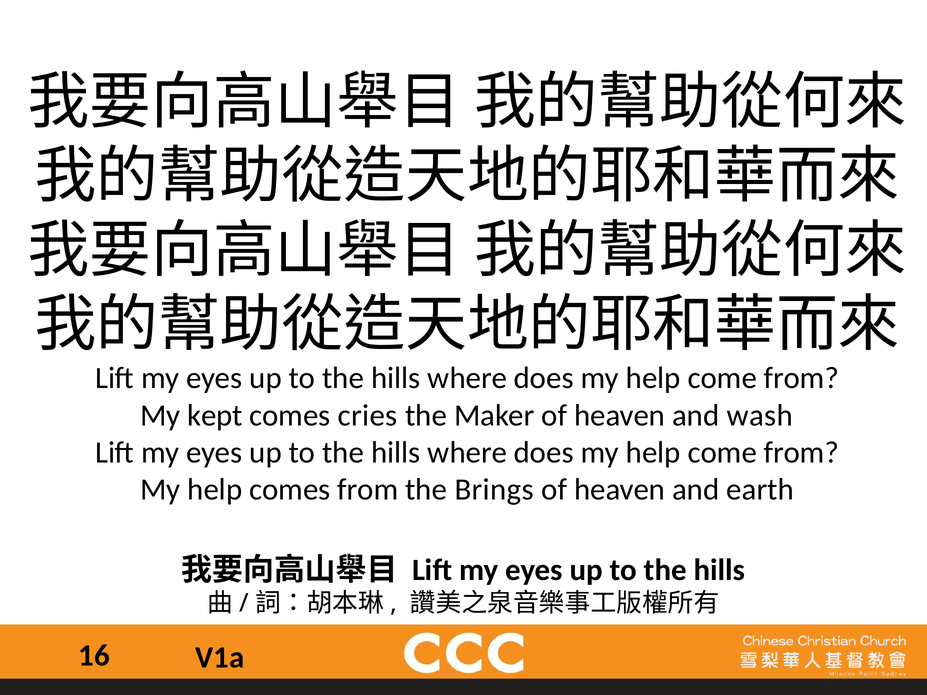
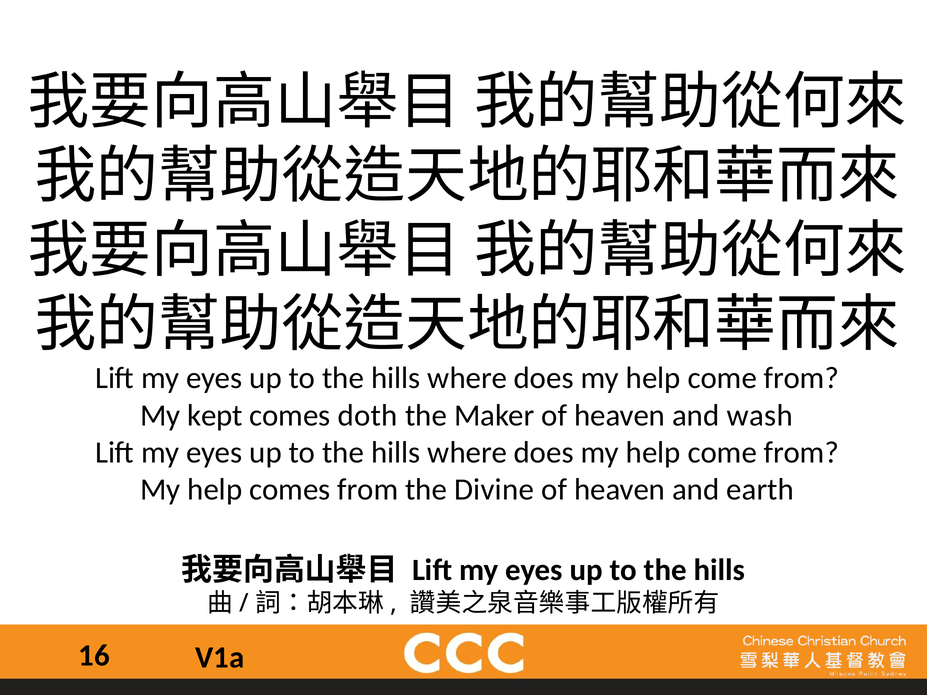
cries: cries -> doth
Brings: Brings -> Divine
